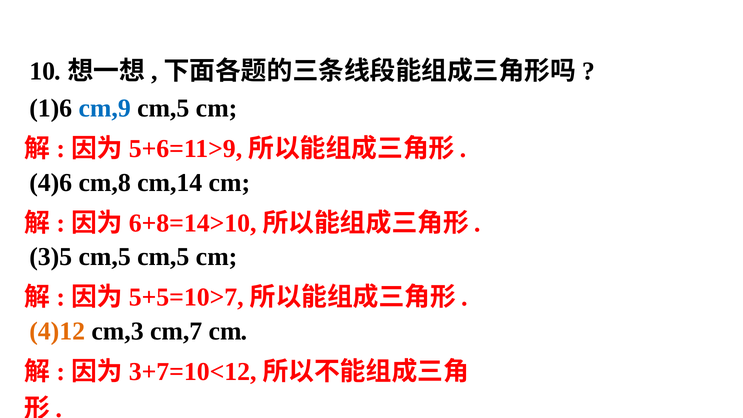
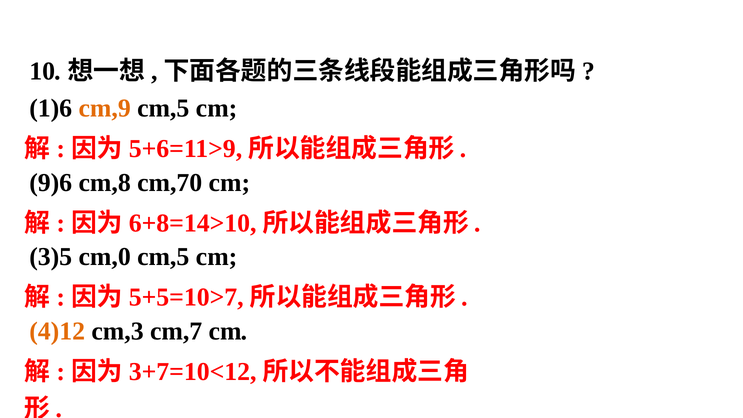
cm,9 colour: blue -> orange
4)6: 4)6 -> 9)6
cm,14: cm,14 -> cm,70
3)5 cm,5: cm,5 -> cm,0
